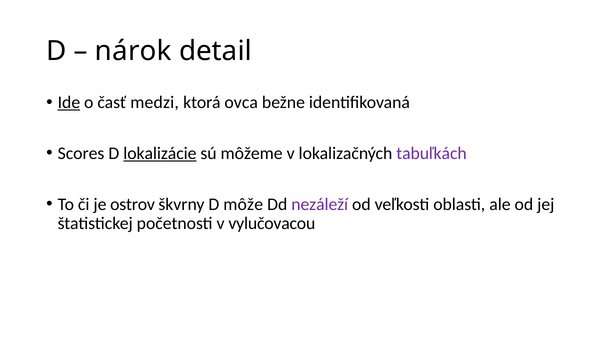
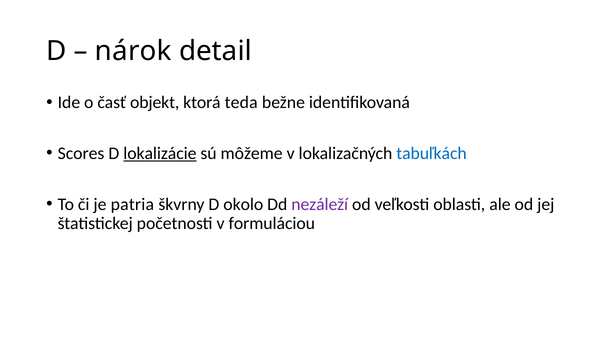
Ide underline: present -> none
medzi: medzi -> objekt
ovca: ovca -> teda
tabuľkách colour: purple -> blue
ostrov: ostrov -> patria
môže: môže -> okolo
vylučovacou: vylučovacou -> formuláciou
